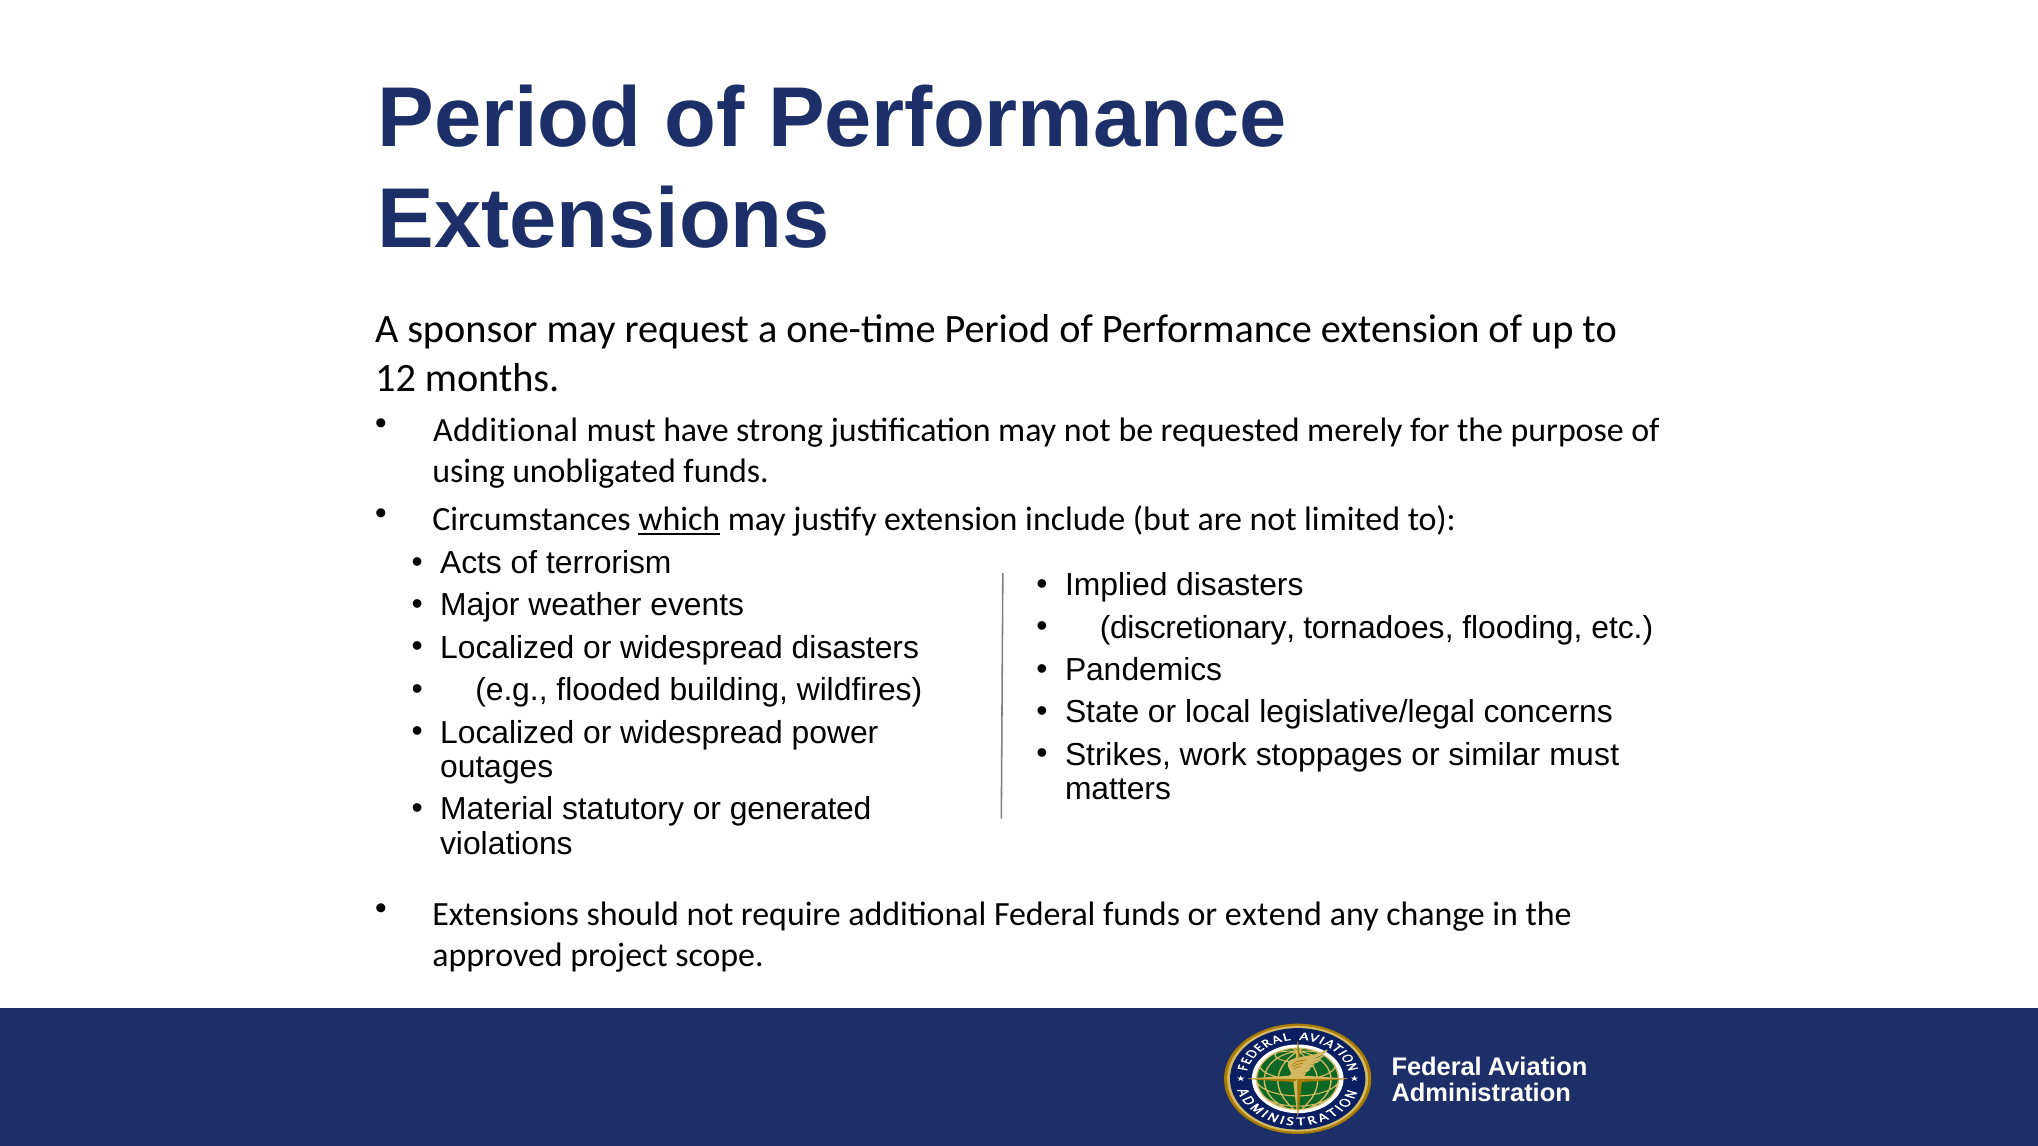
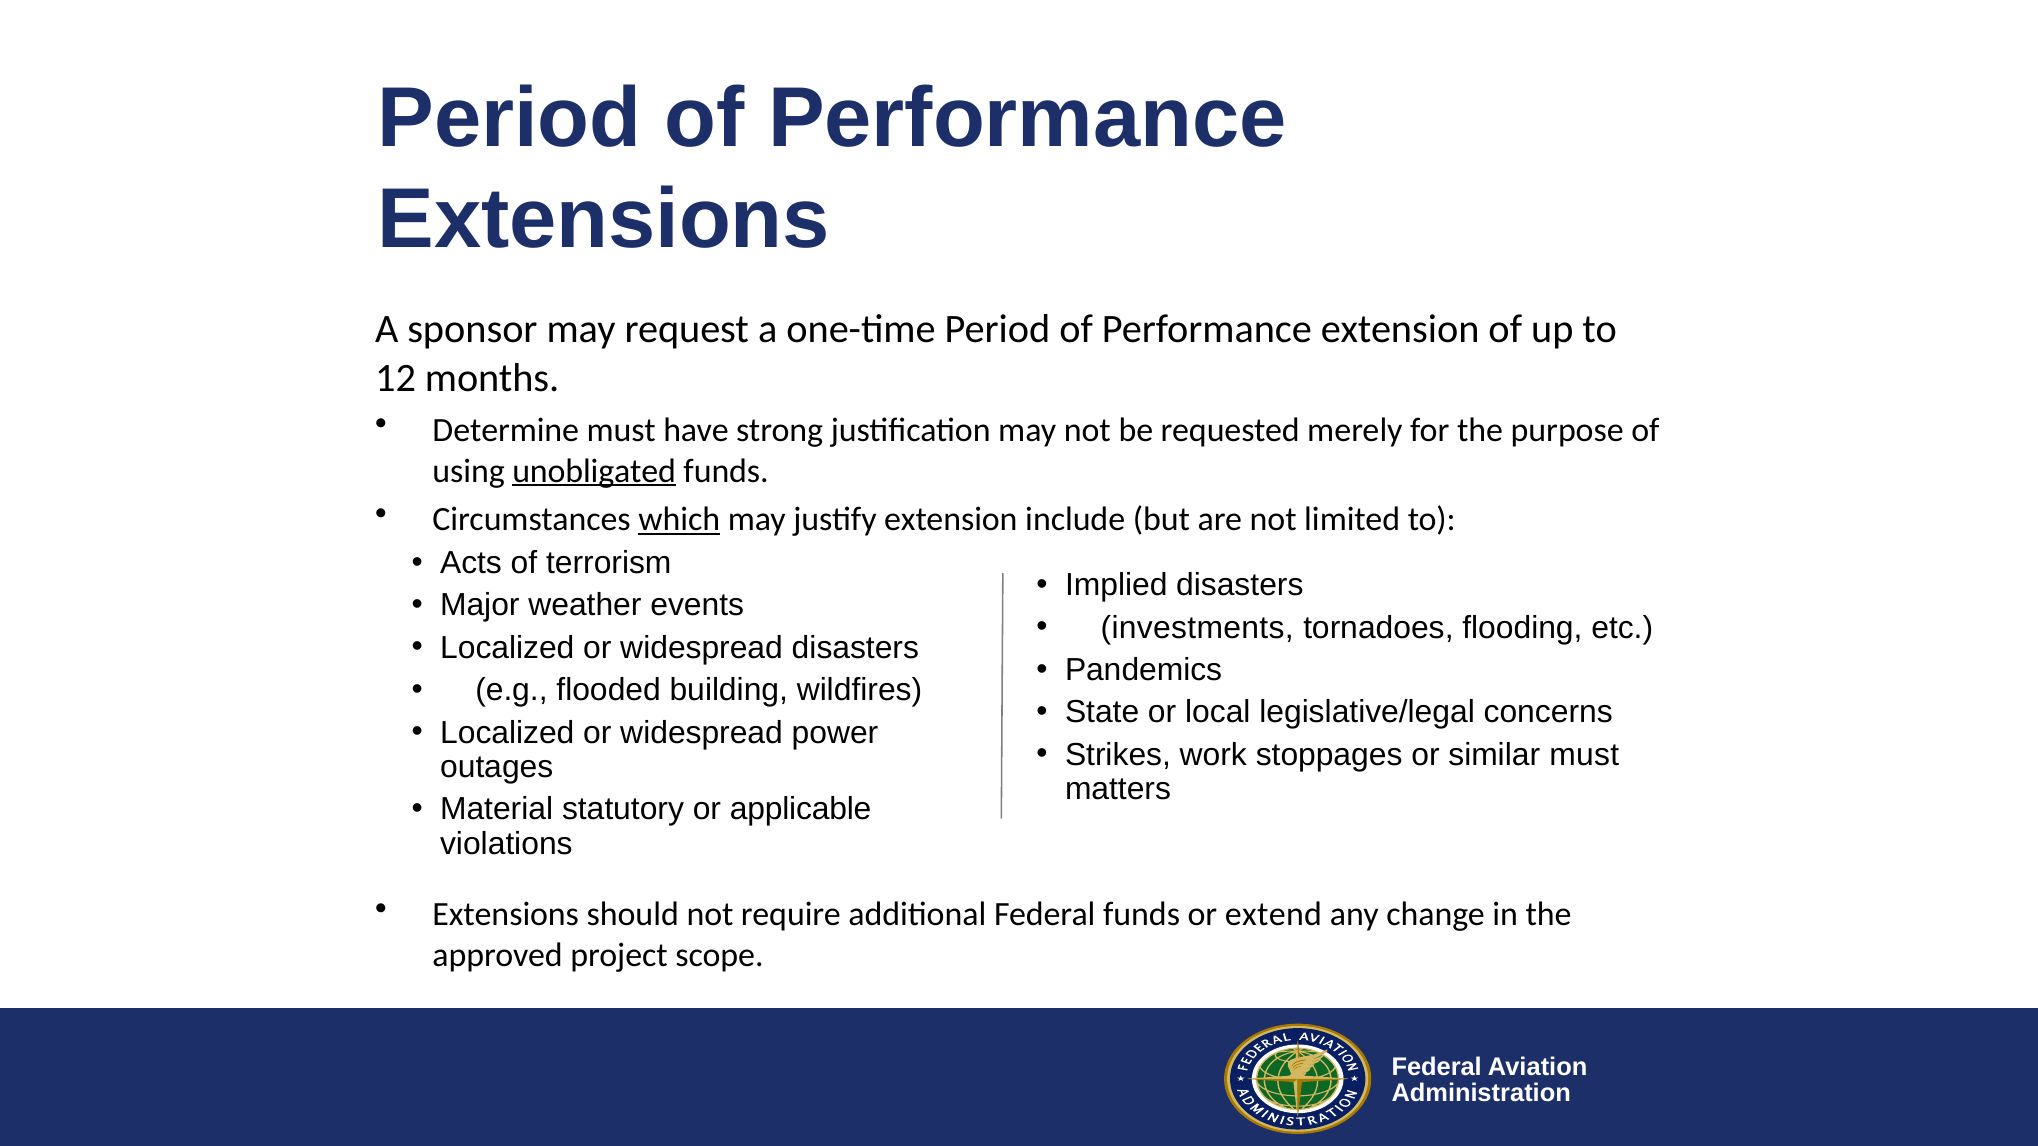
Additional at (506, 430): Additional -> Determine
unobligated underline: none -> present
discretionary: discretionary -> investments
generated: generated -> applicable
